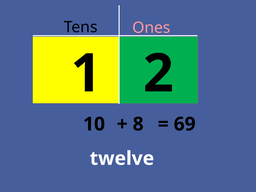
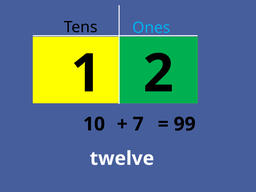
Ones colour: pink -> light blue
8: 8 -> 7
69: 69 -> 99
